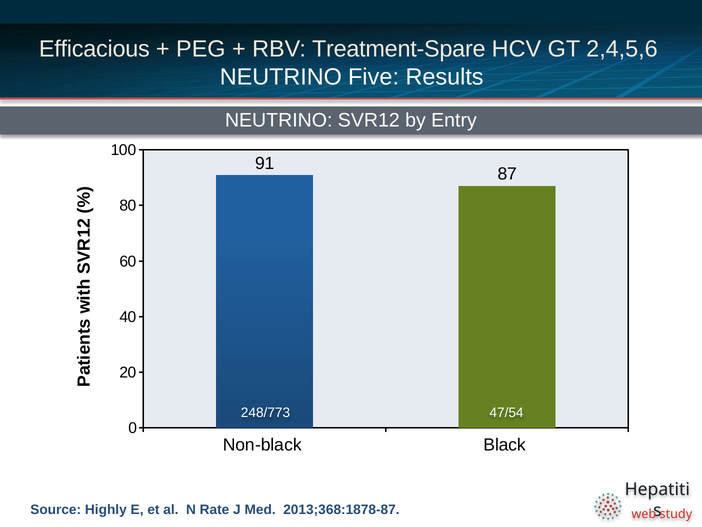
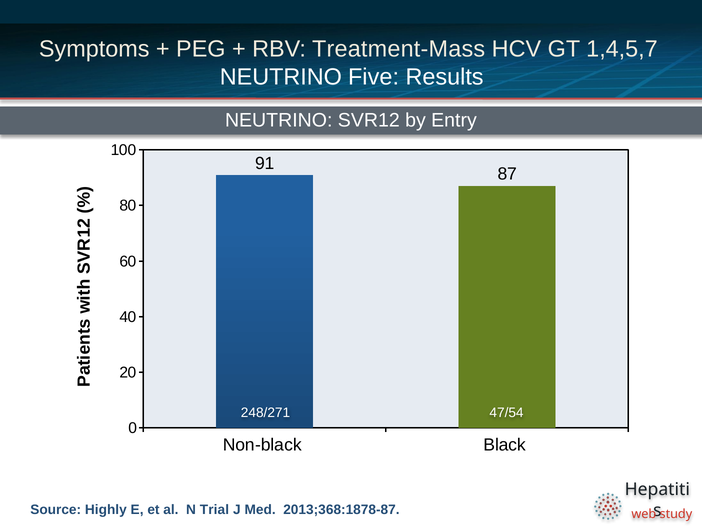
Efficacious: Efficacious -> Symptoms
Treatment-Spare: Treatment-Spare -> Treatment-Mass
2,4,5,6: 2,4,5,6 -> 1,4,5,7
248/773: 248/773 -> 248/271
Rate: Rate -> Trial
